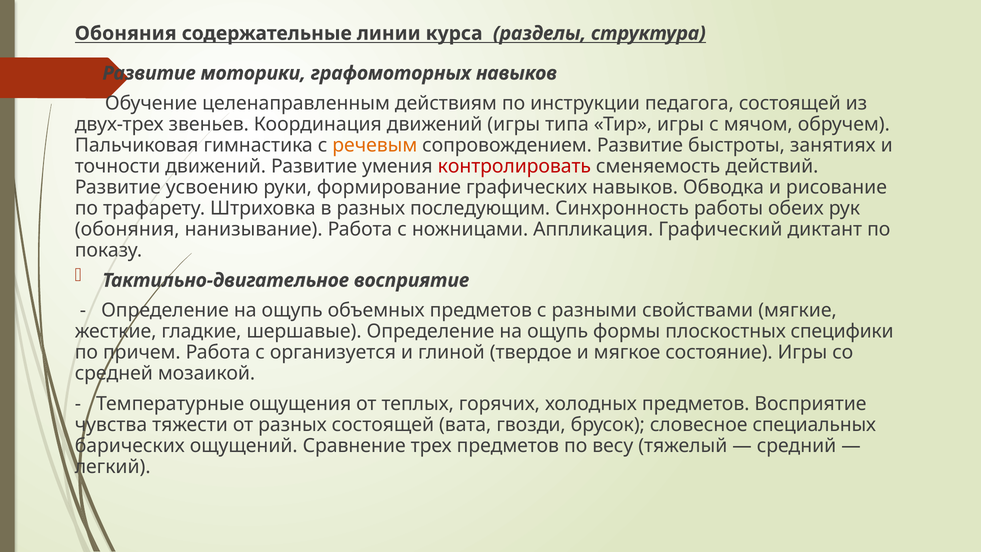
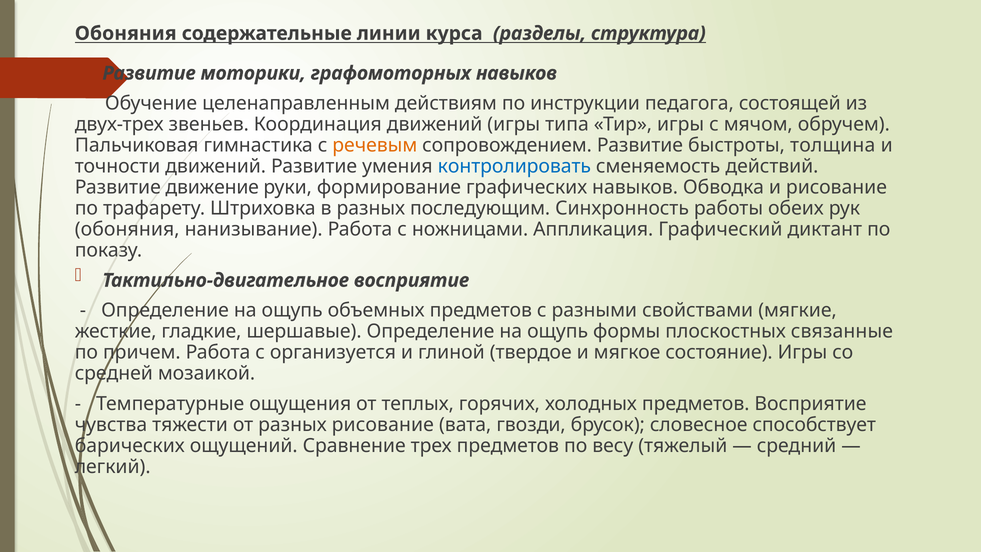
занятиях: занятиях -> толщина
контролировать colour: red -> blue
усвоению: усвоению -> движение
специфики: специфики -> связанные
разных состоящей: состоящей -> рисование
специальных: специальных -> способствует
